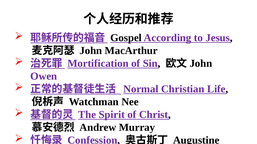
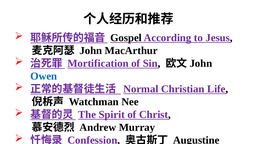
Owen colour: purple -> blue
